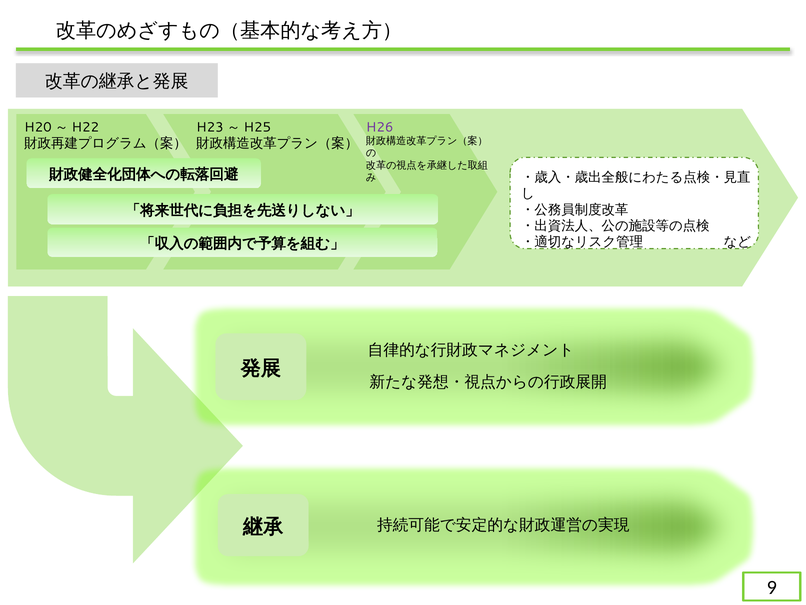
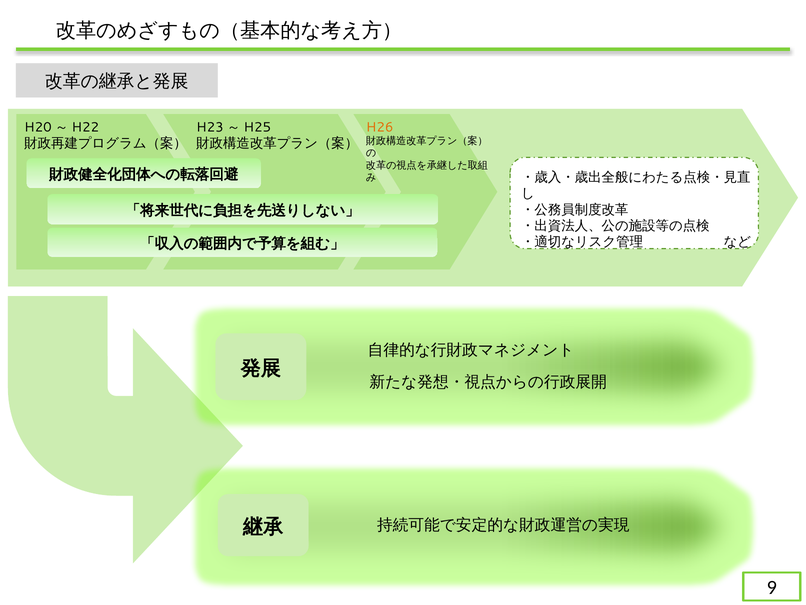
H26 colour: purple -> orange
